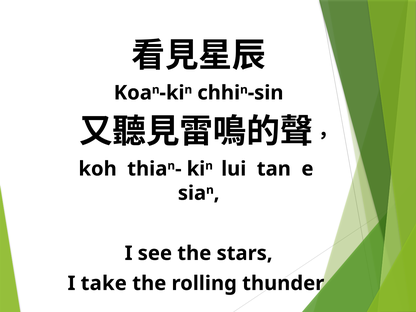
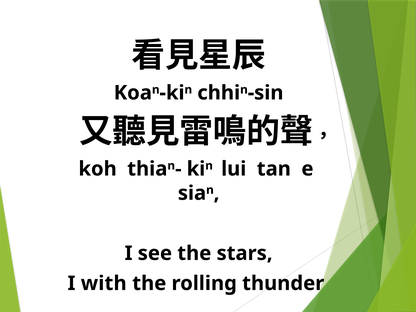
take: take -> with
